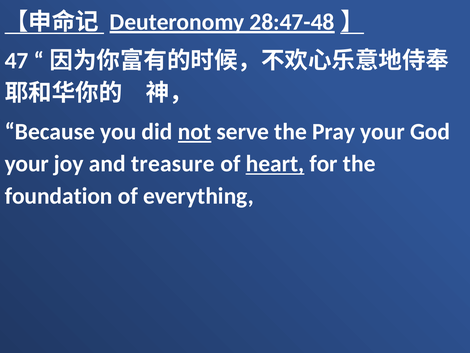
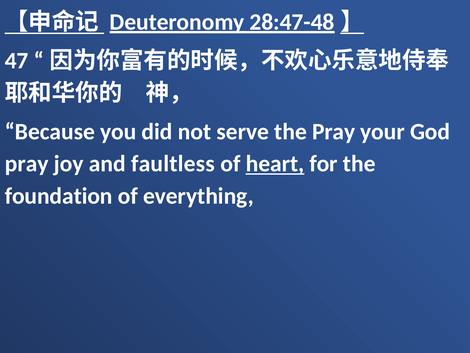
not underline: present -> none
your at (27, 164): your -> pray
treasure: treasure -> faultless
